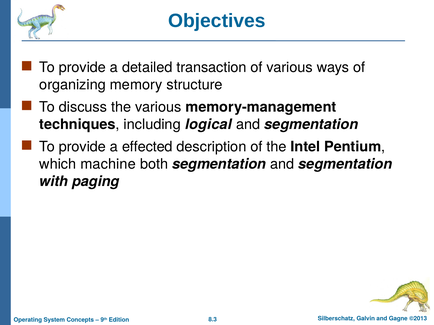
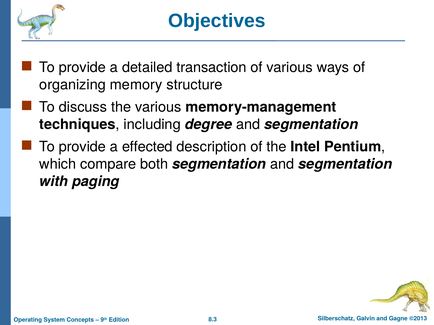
logical: logical -> degree
machine: machine -> compare
